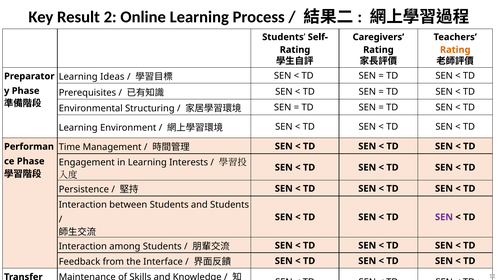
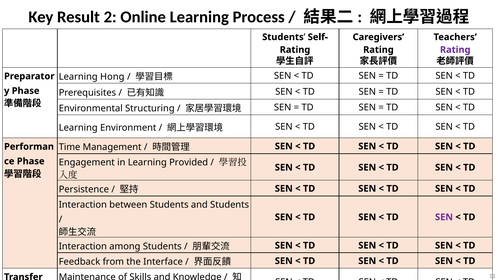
Rating at (455, 50) colour: orange -> purple
Ideas: Ideas -> Hong
Interests: Interests -> Provided
